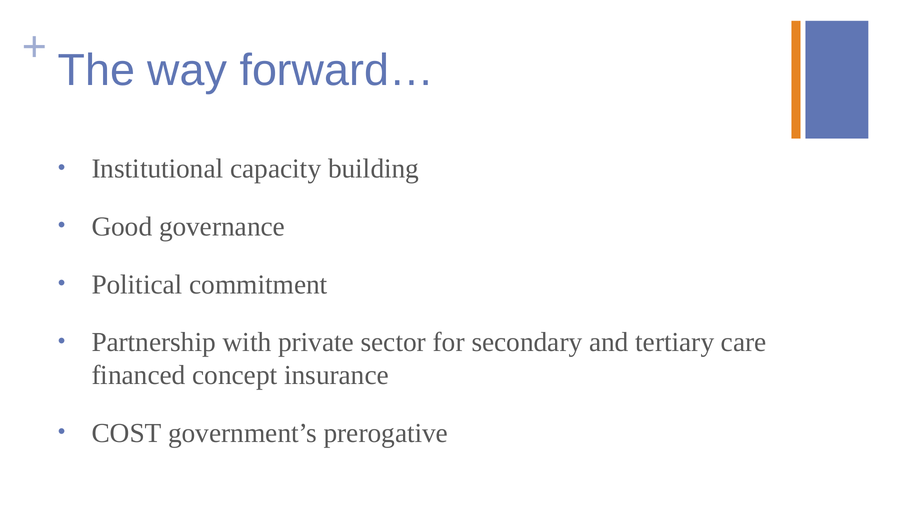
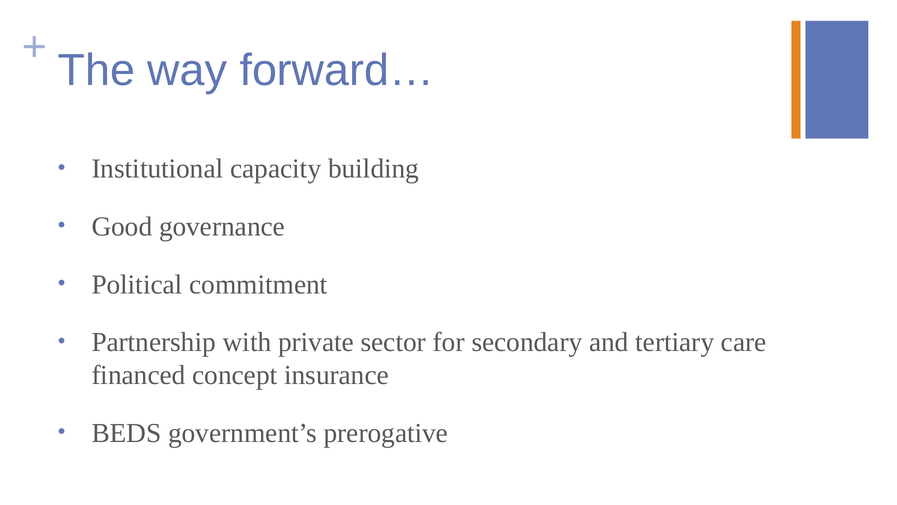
COST: COST -> BEDS
